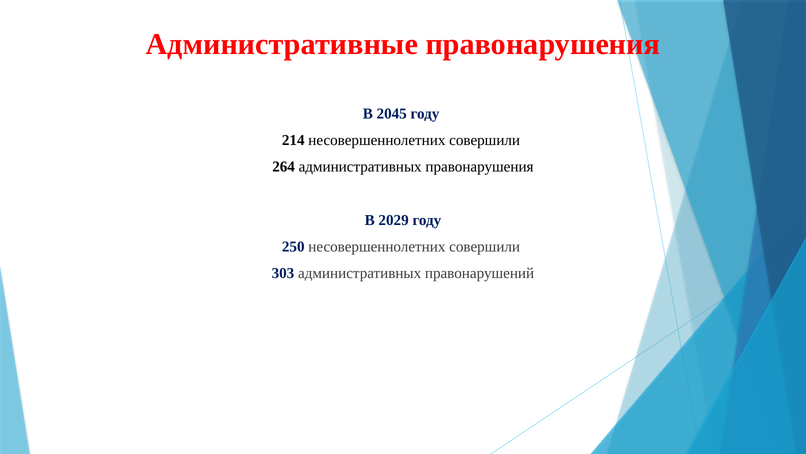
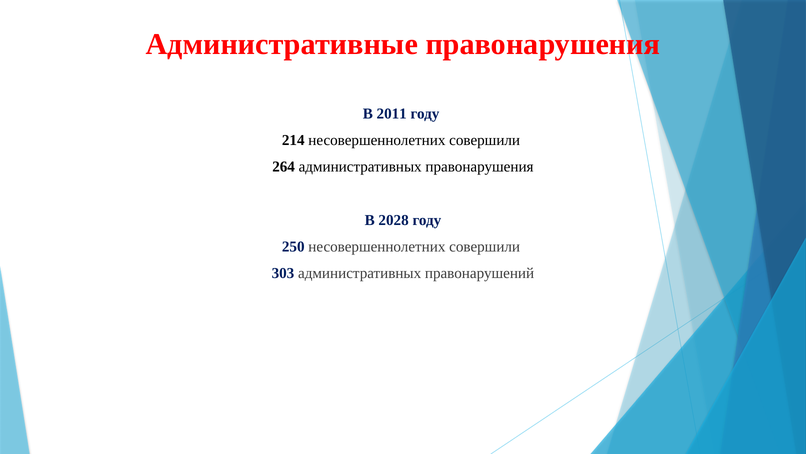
2045: 2045 -> 2011
2029: 2029 -> 2028
